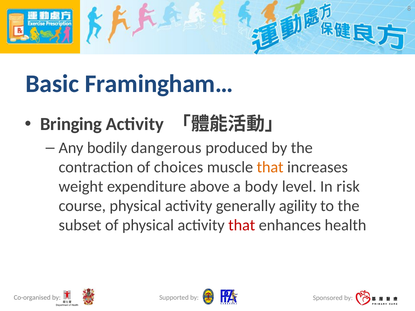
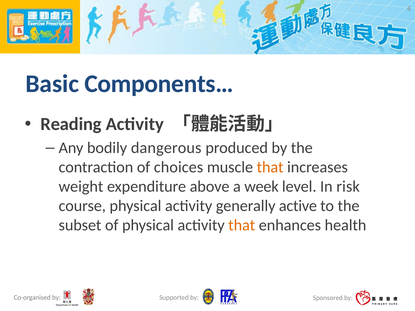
Framingham…: Framingham… -> Components…
Bringing: Bringing -> Reading
body: body -> week
agility: agility -> active
that at (242, 225) colour: red -> orange
